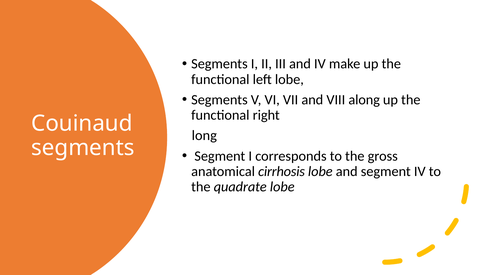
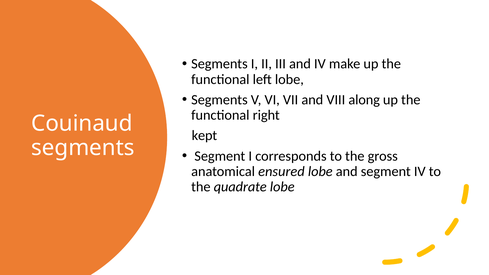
long: long -> kept
cirrhosis: cirrhosis -> ensured
